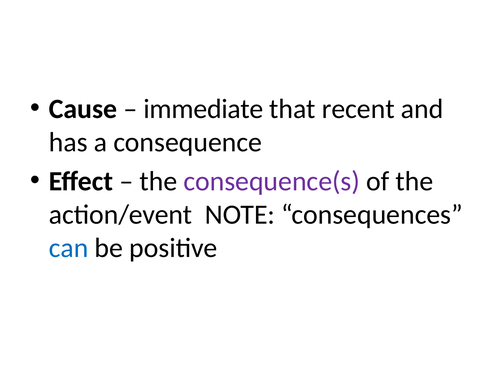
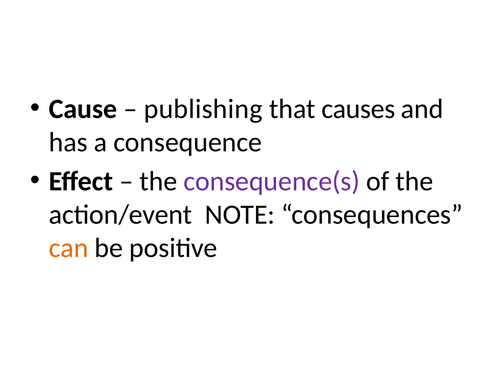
immediate: immediate -> publishing
recent: recent -> causes
can colour: blue -> orange
